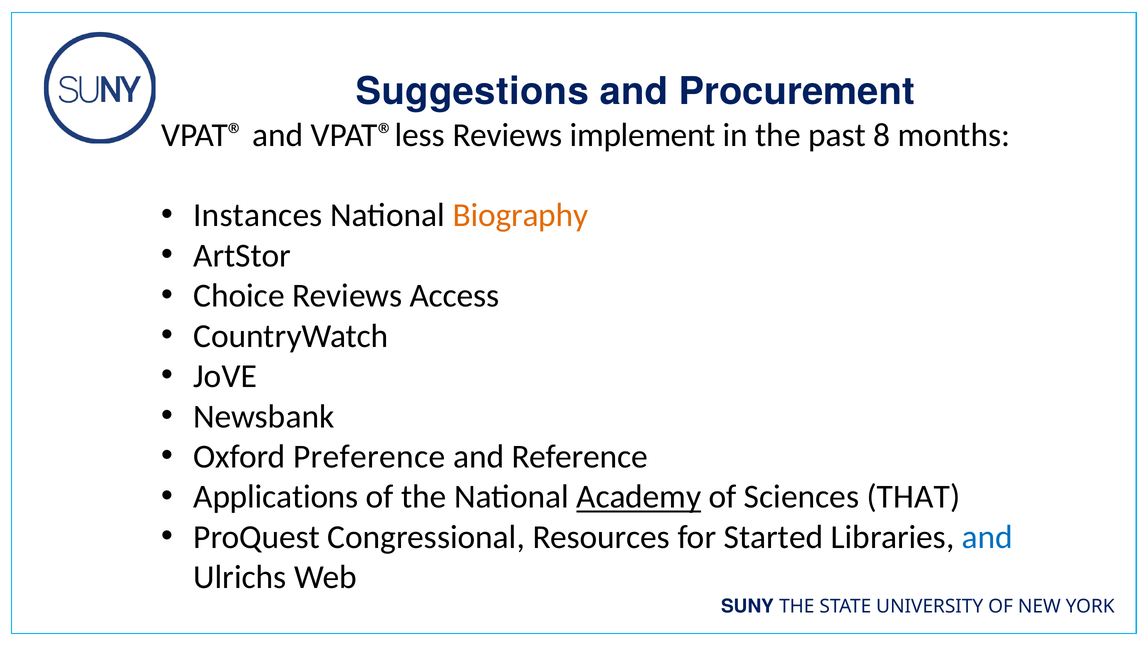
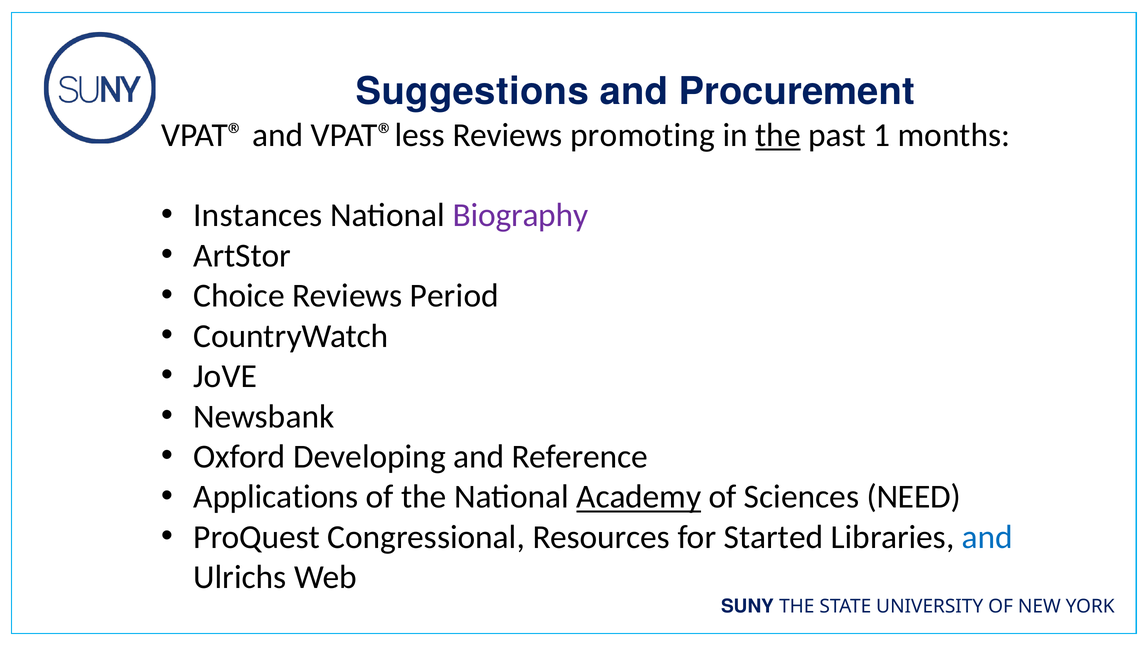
implement: implement -> promoting
the at (778, 135) underline: none -> present
8: 8 -> 1
Biography colour: orange -> purple
Access: Access -> Period
Preference: Preference -> Developing
THAT: THAT -> NEED
